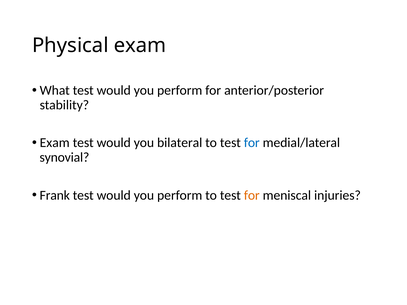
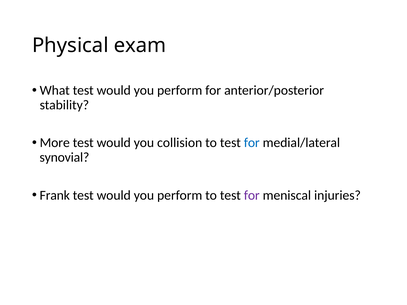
Exam at (55, 143): Exam -> More
bilateral: bilateral -> collision
for at (252, 195) colour: orange -> purple
